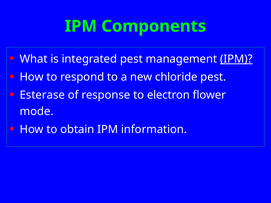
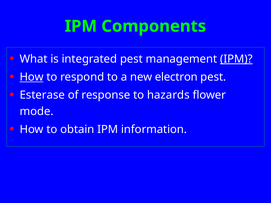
How at (32, 77) underline: none -> present
chloride: chloride -> electron
electron: electron -> hazards
